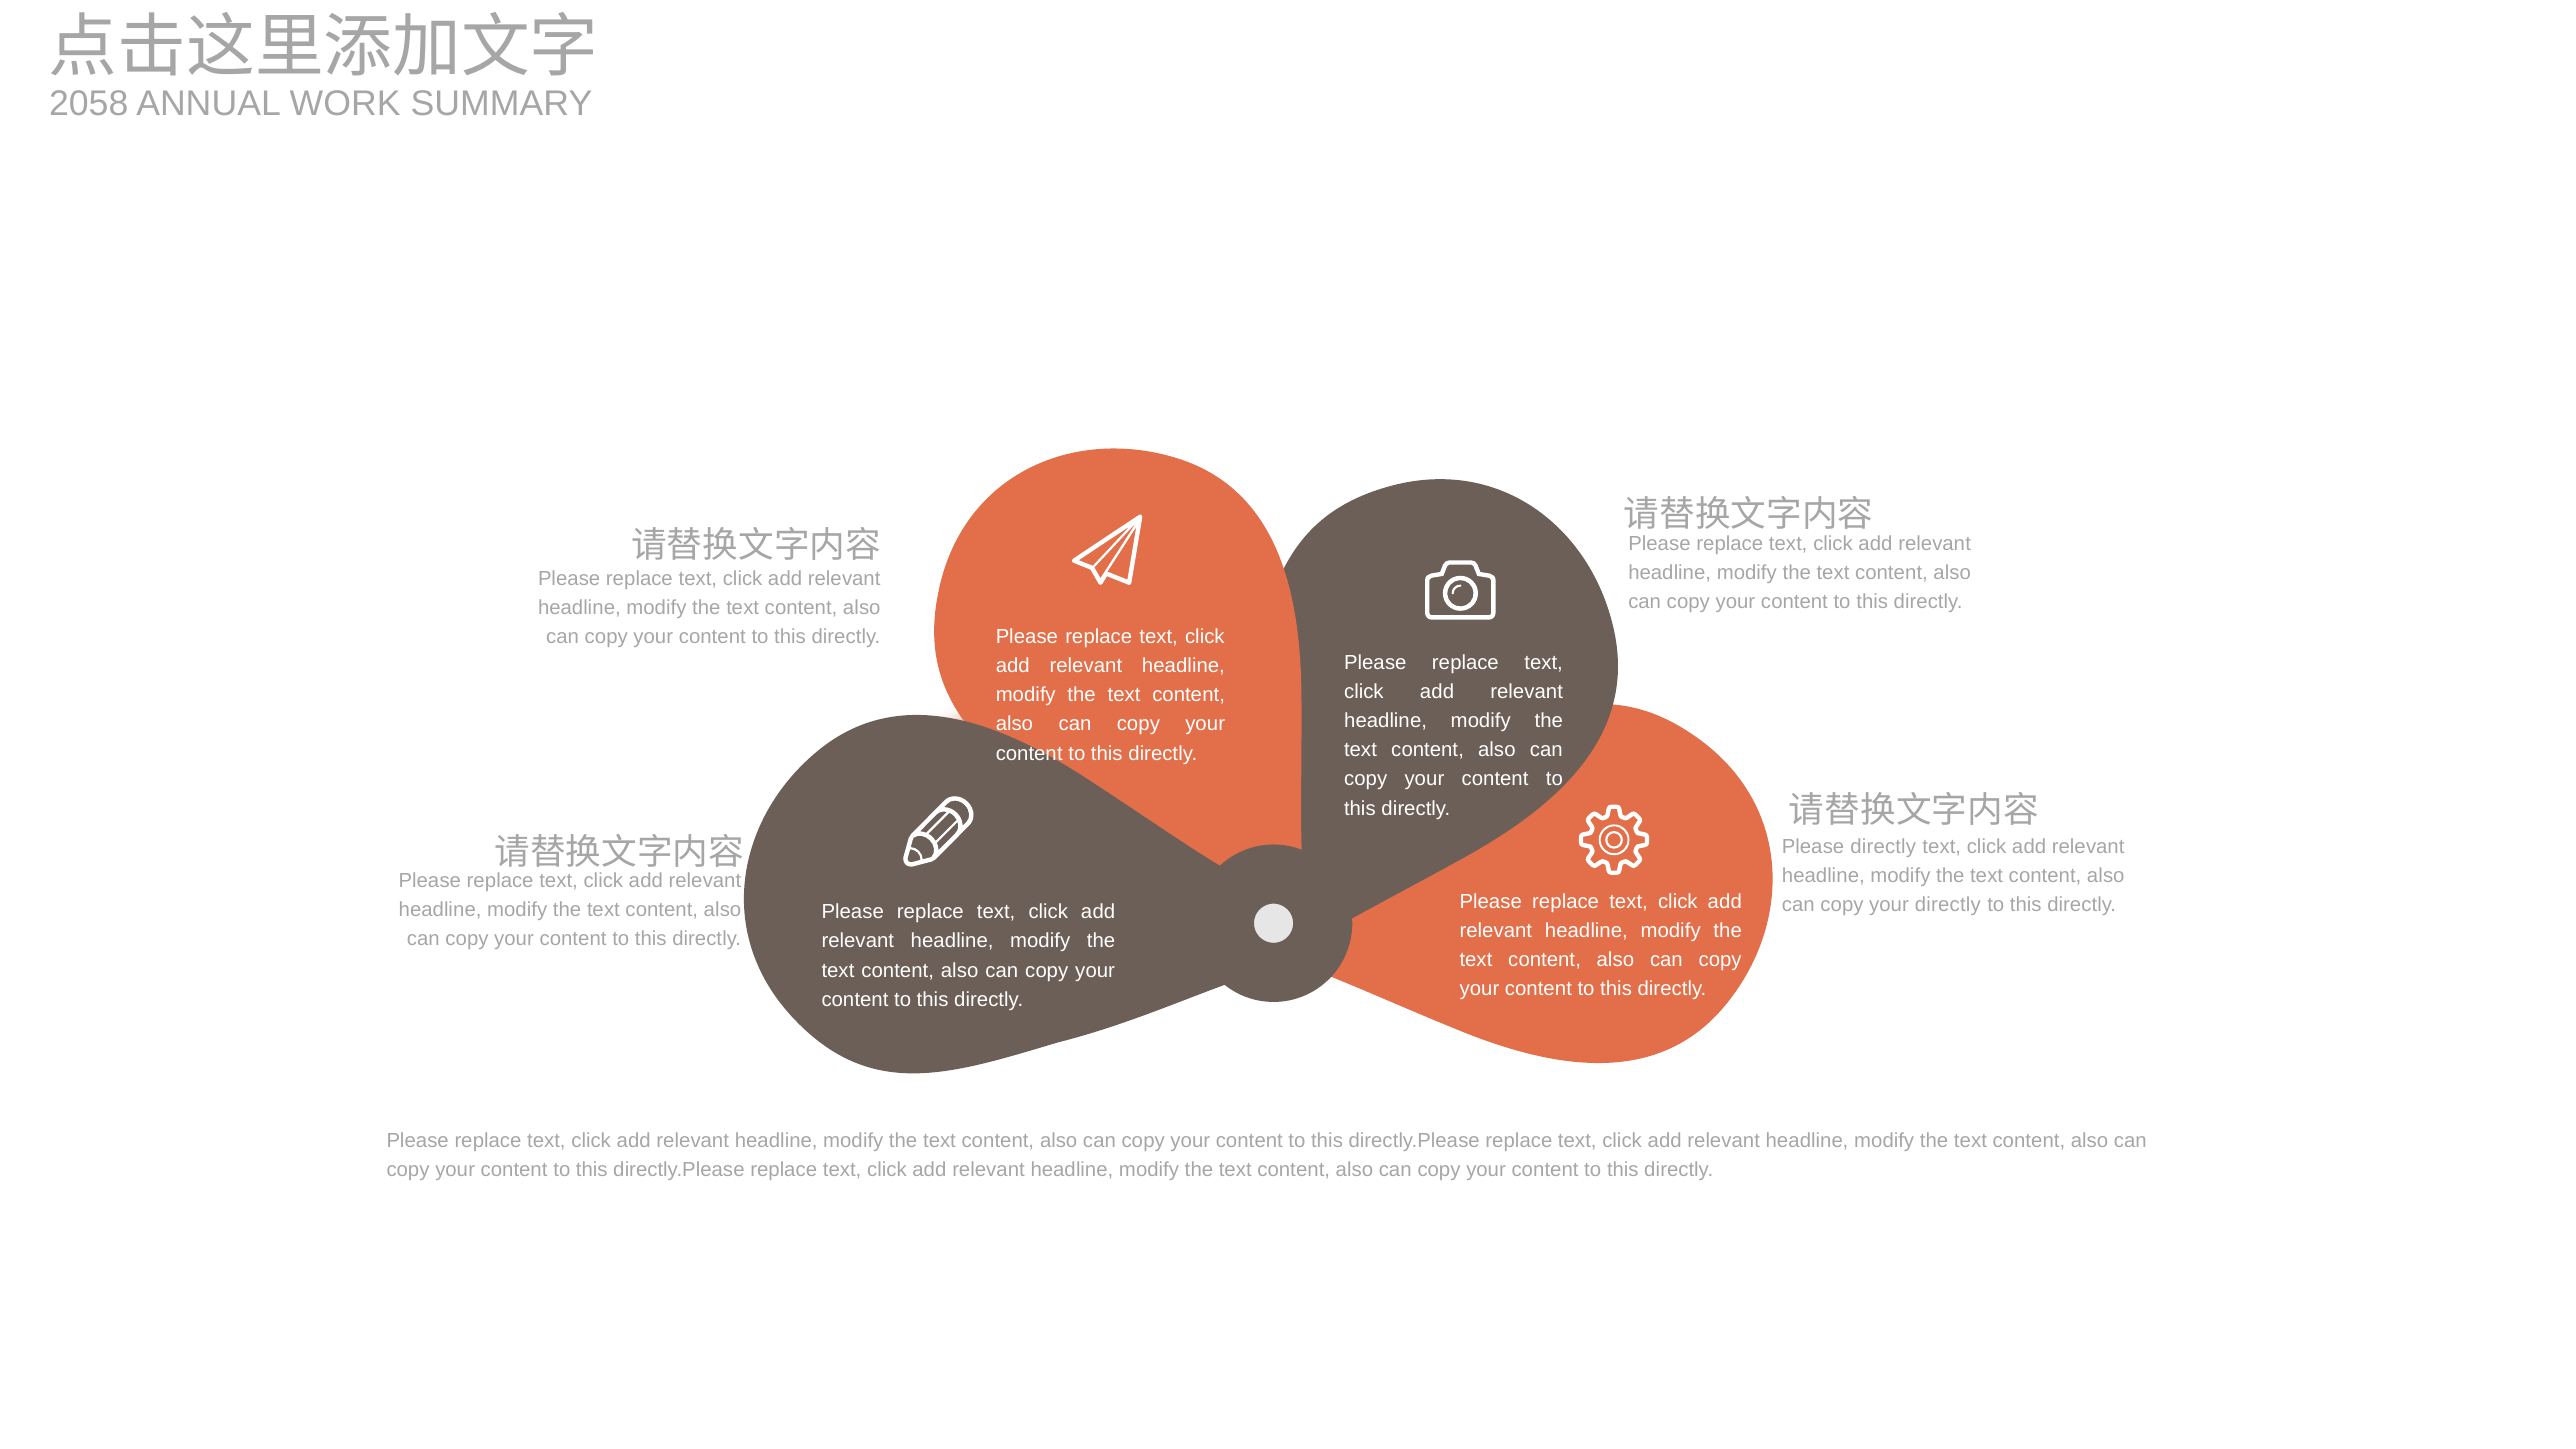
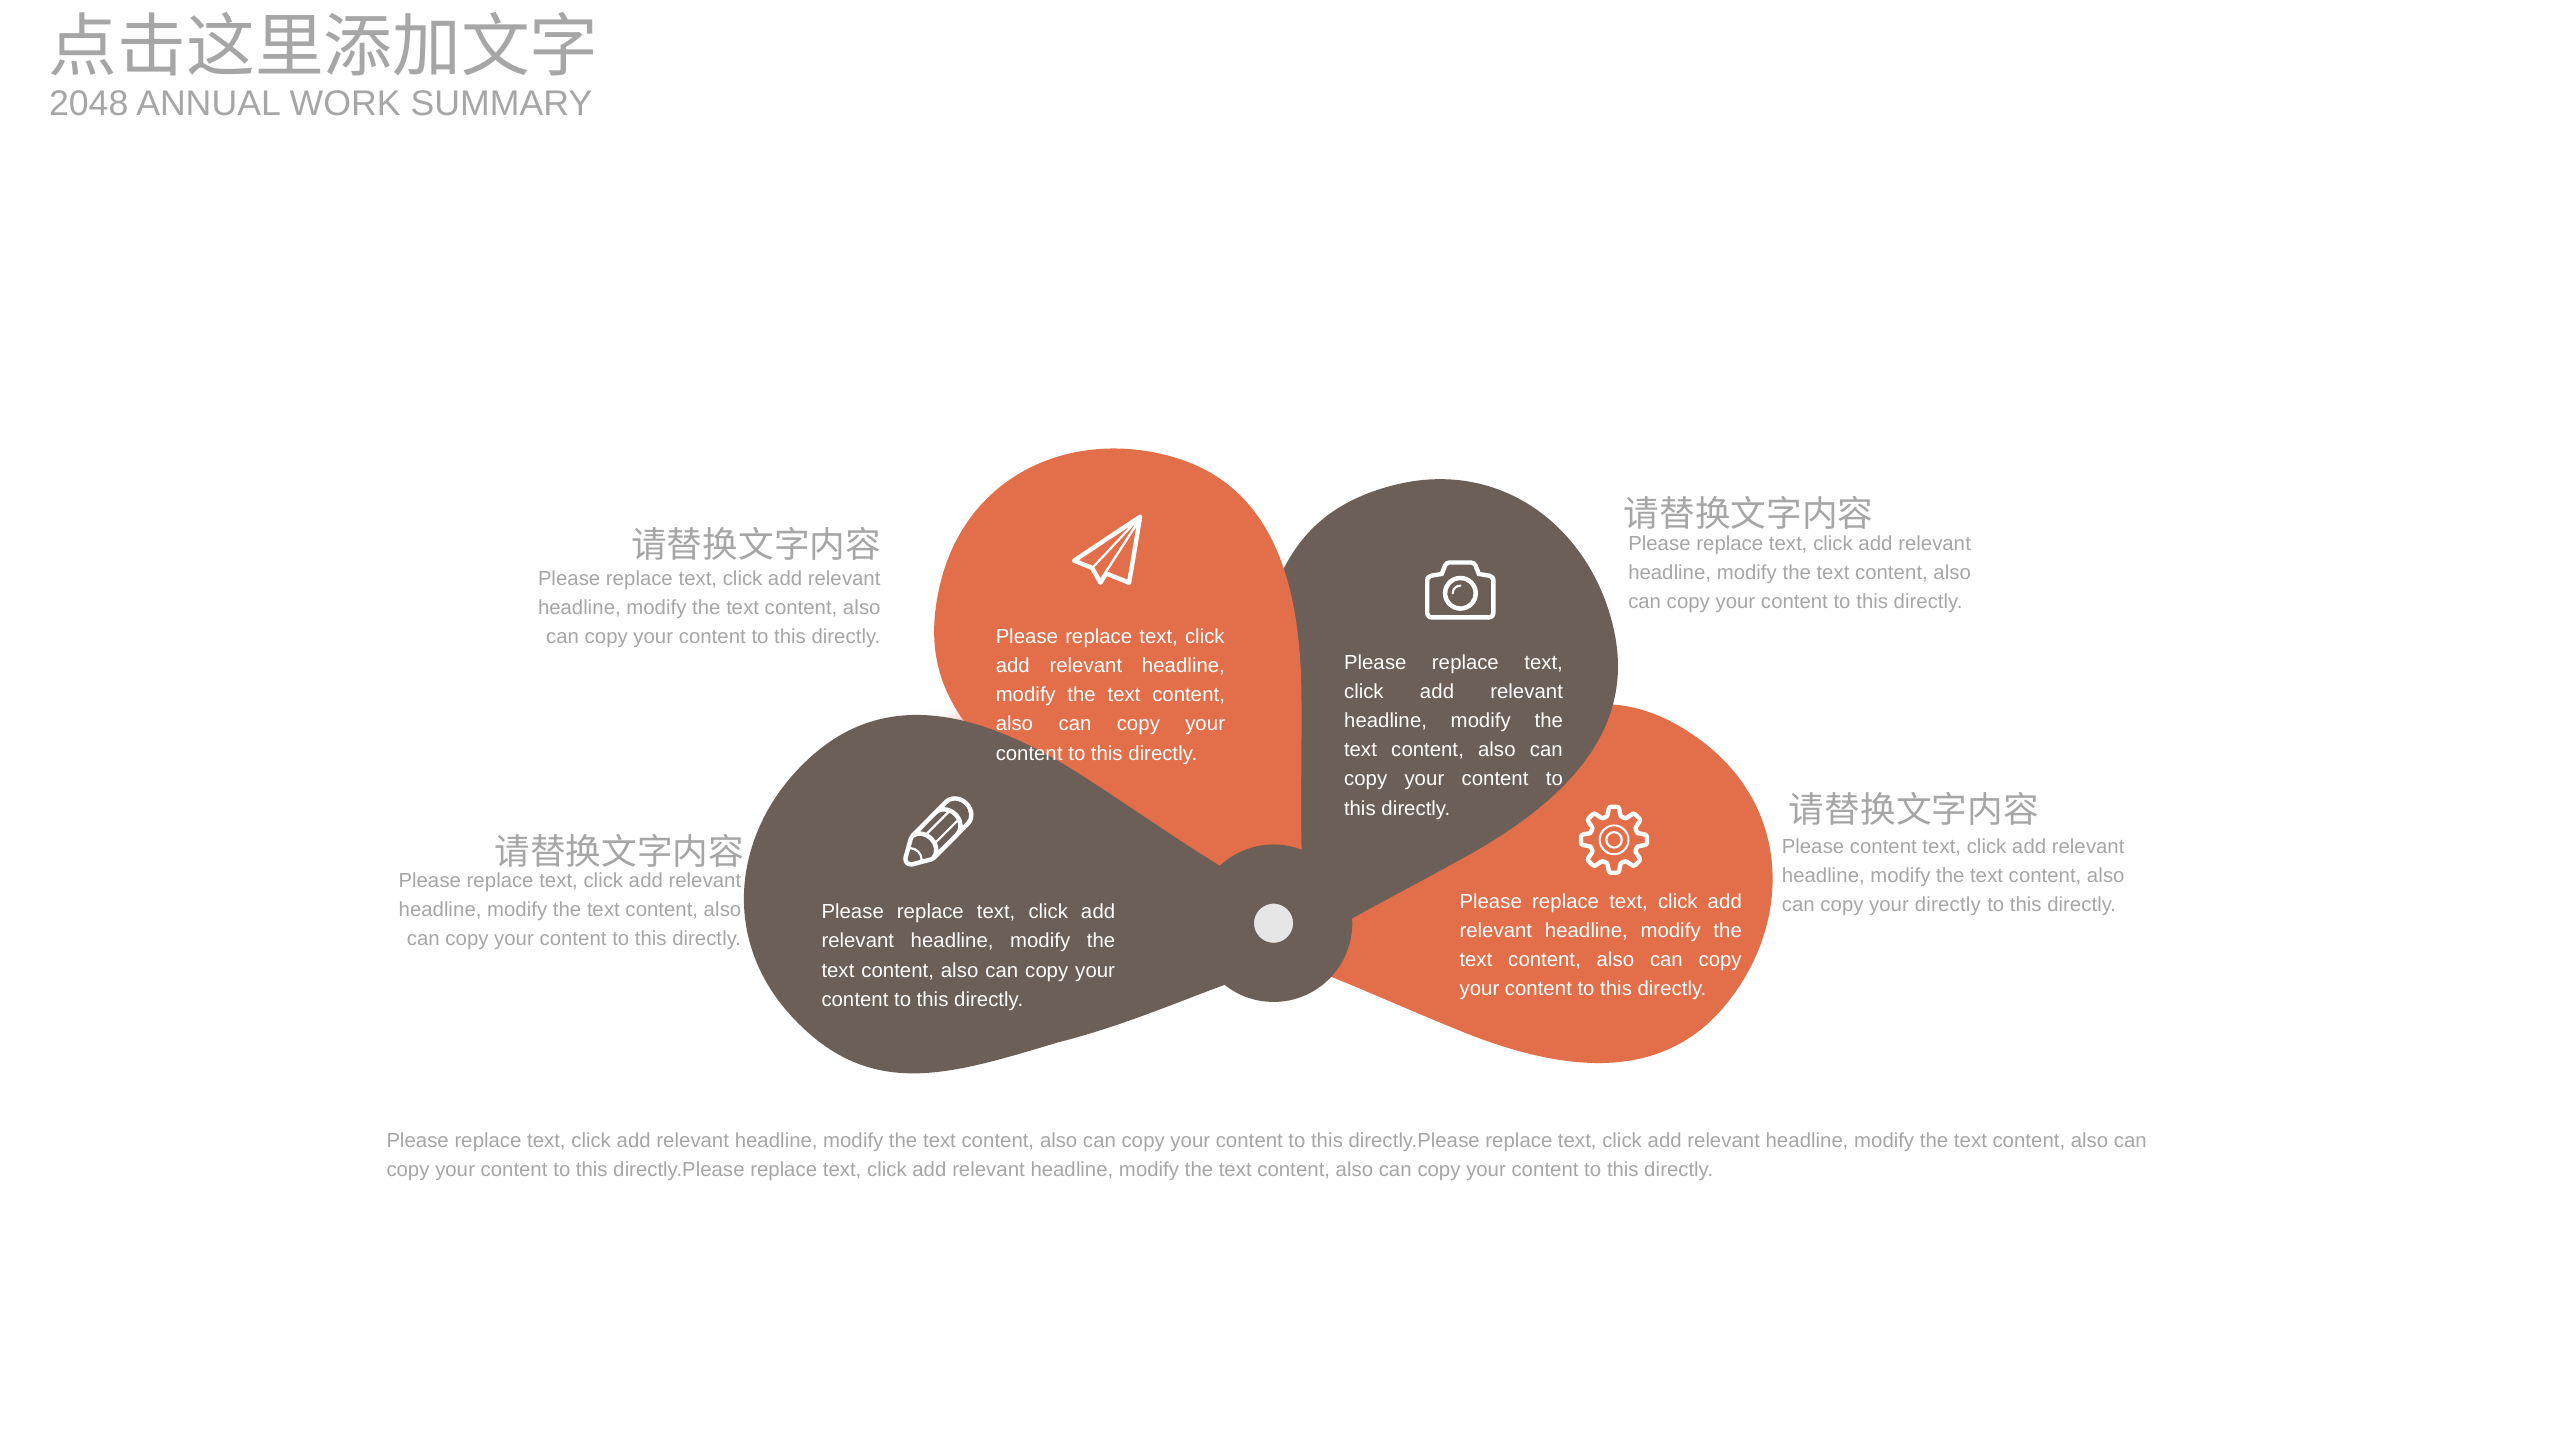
2058: 2058 -> 2048
directly at (1883, 847): directly -> content
